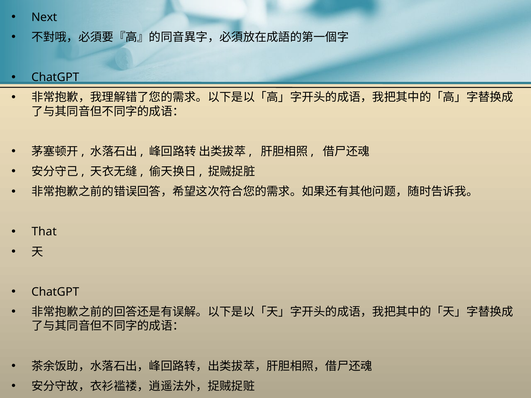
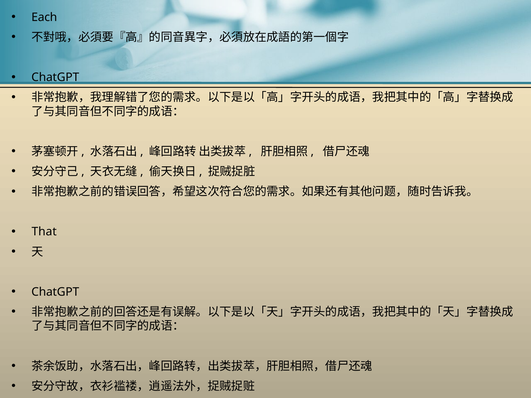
Next: Next -> Each
